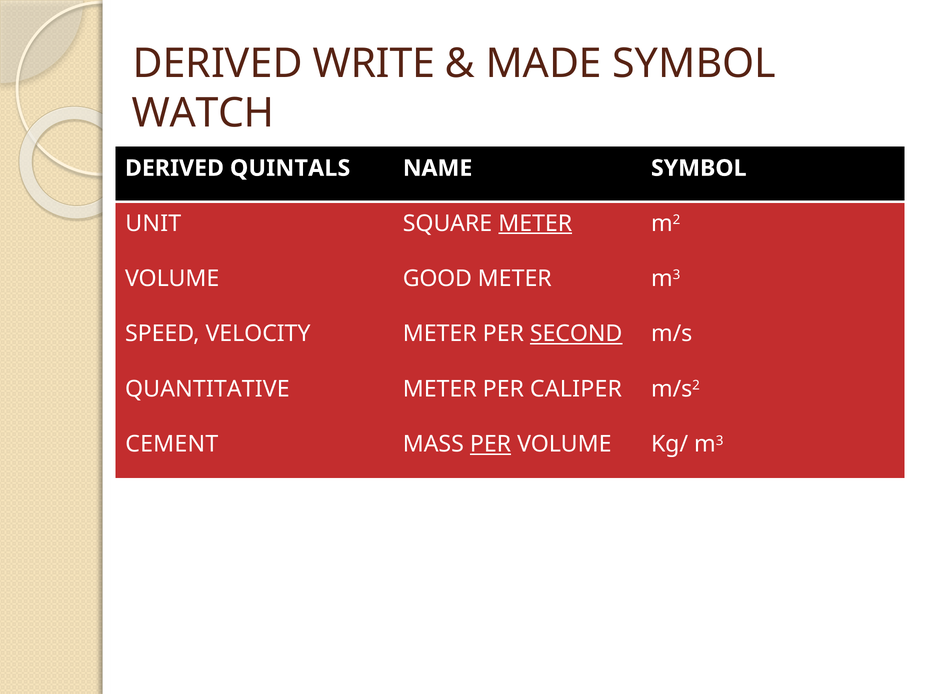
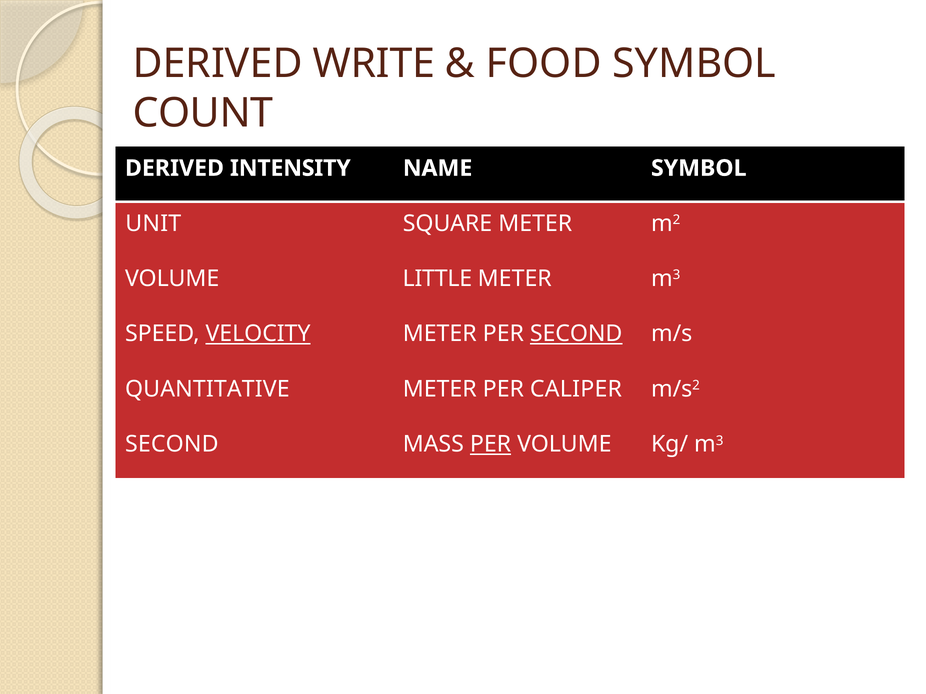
MADE: MADE -> FOOD
WATCH: WATCH -> COUNT
QUINTALS: QUINTALS -> INTENSITY
METER at (535, 224) underline: present -> none
GOOD: GOOD -> LITTLE
VELOCITY underline: none -> present
CEMENT at (172, 445): CEMENT -> SECOND
